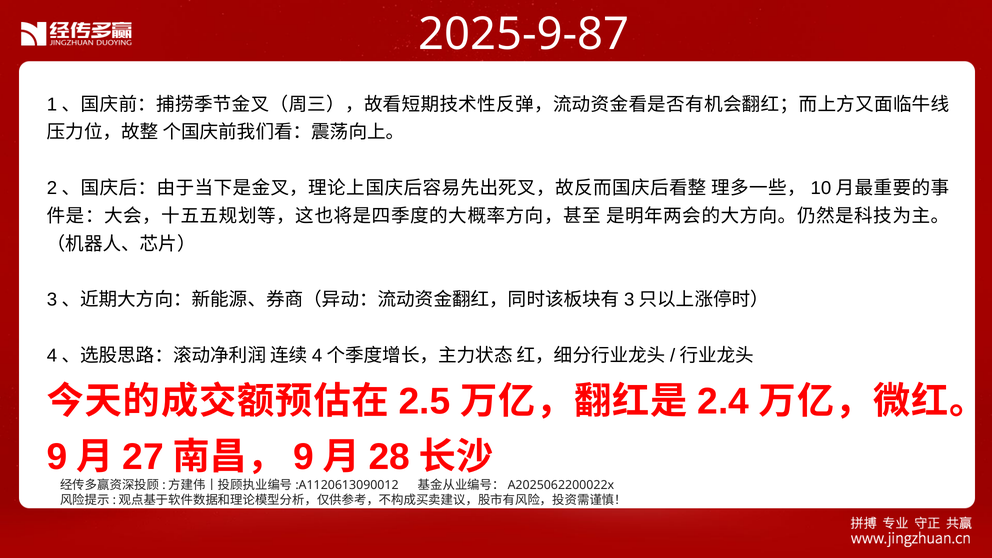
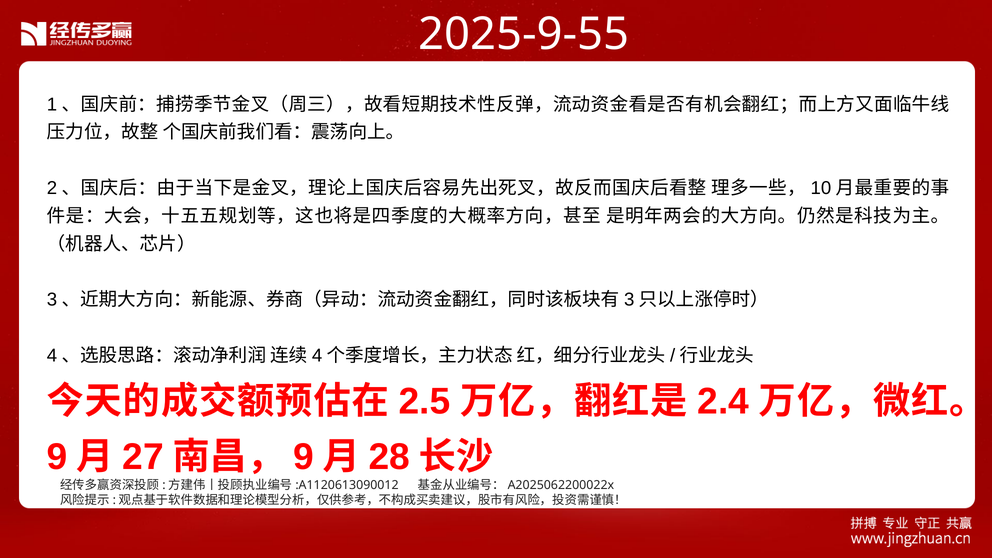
2025-9-87: 2025-9-87 -> 2025-9-55
